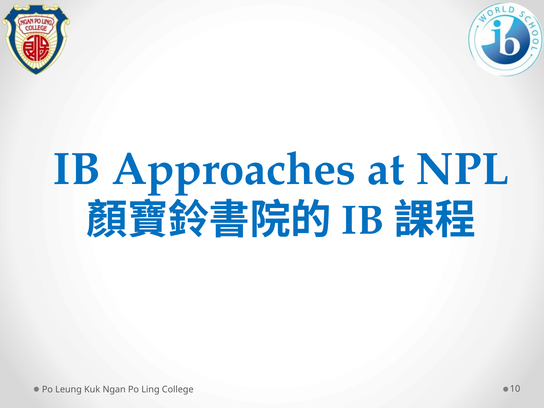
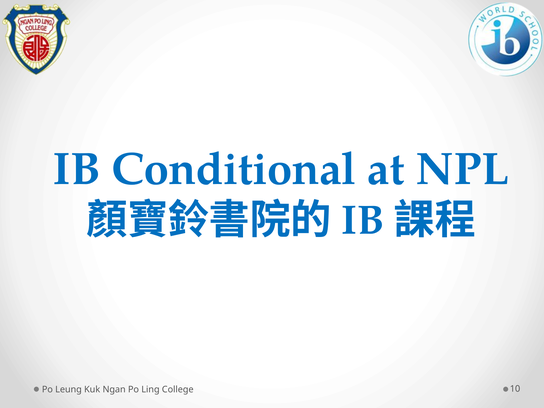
Approaches: Approaches -> Conditional
